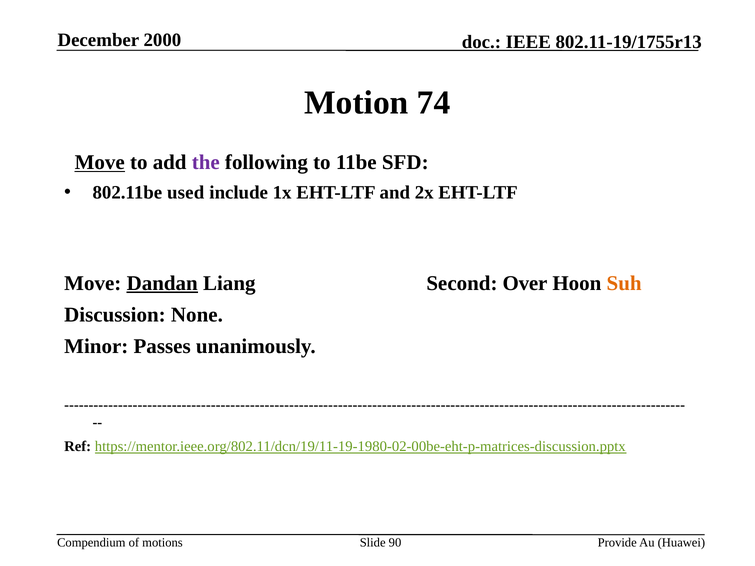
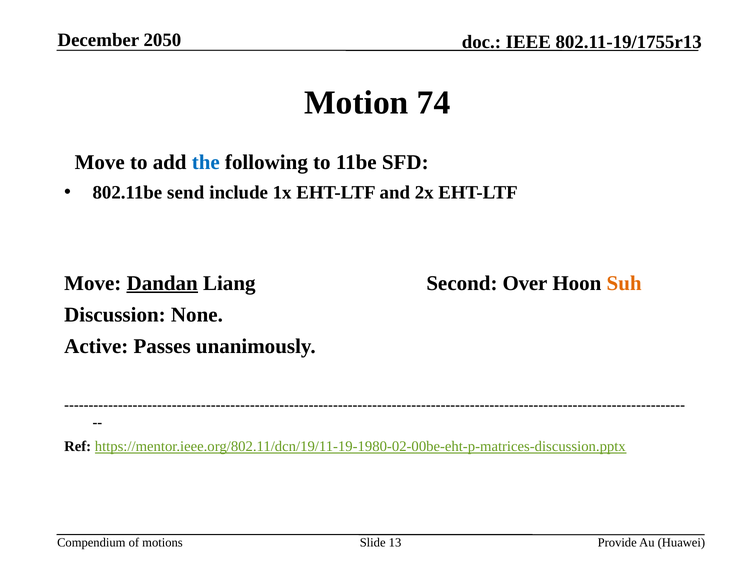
2000: 2000 -> 2050
Move at (100, 162) underline: present -> none
the colour: purple -> blue
used: used -> send
Minor: Minor -> Active
90: 90 -> 13
